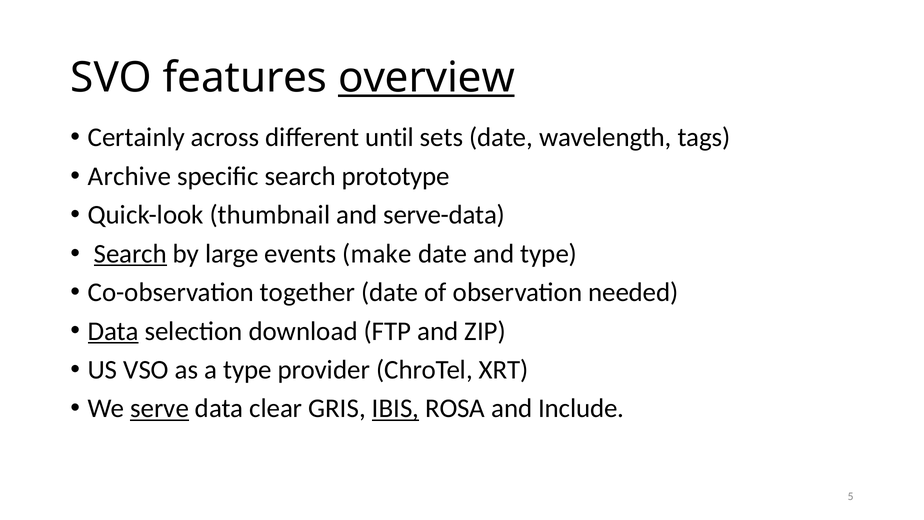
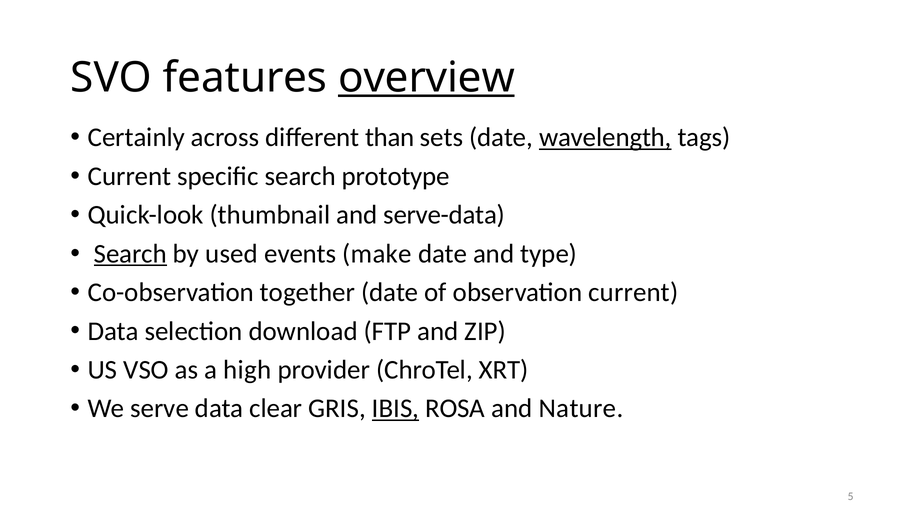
until: until -> than
wavelength underline: none -> present
Archive at (129, 176): Archive -> Current
large: large -> used
observation needed: needed -> current
Data at (113, 331) underline: present -> none
a type: type -> high
serve underline: present -> none
Include: Include -> Nature
